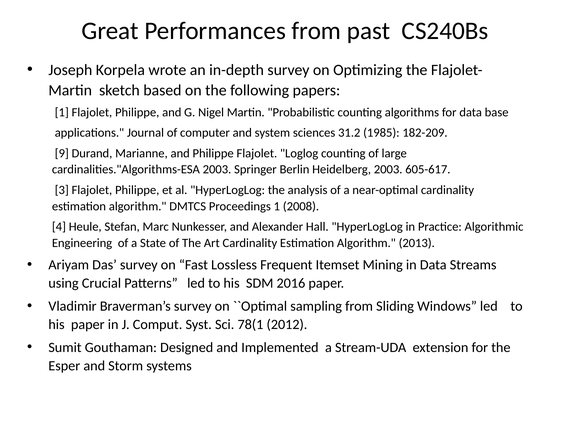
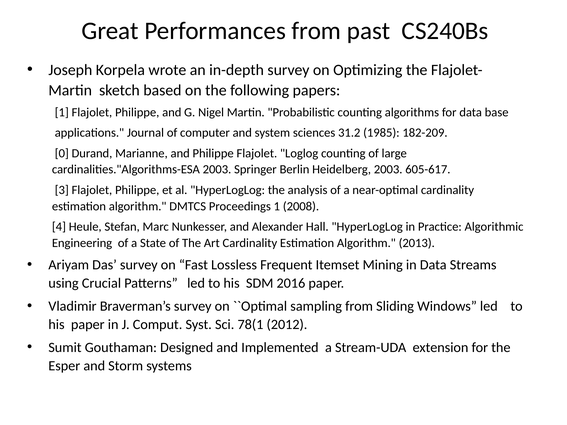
9: 9 -> 0
